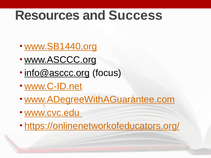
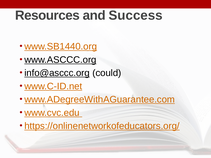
focus: focus -> could
